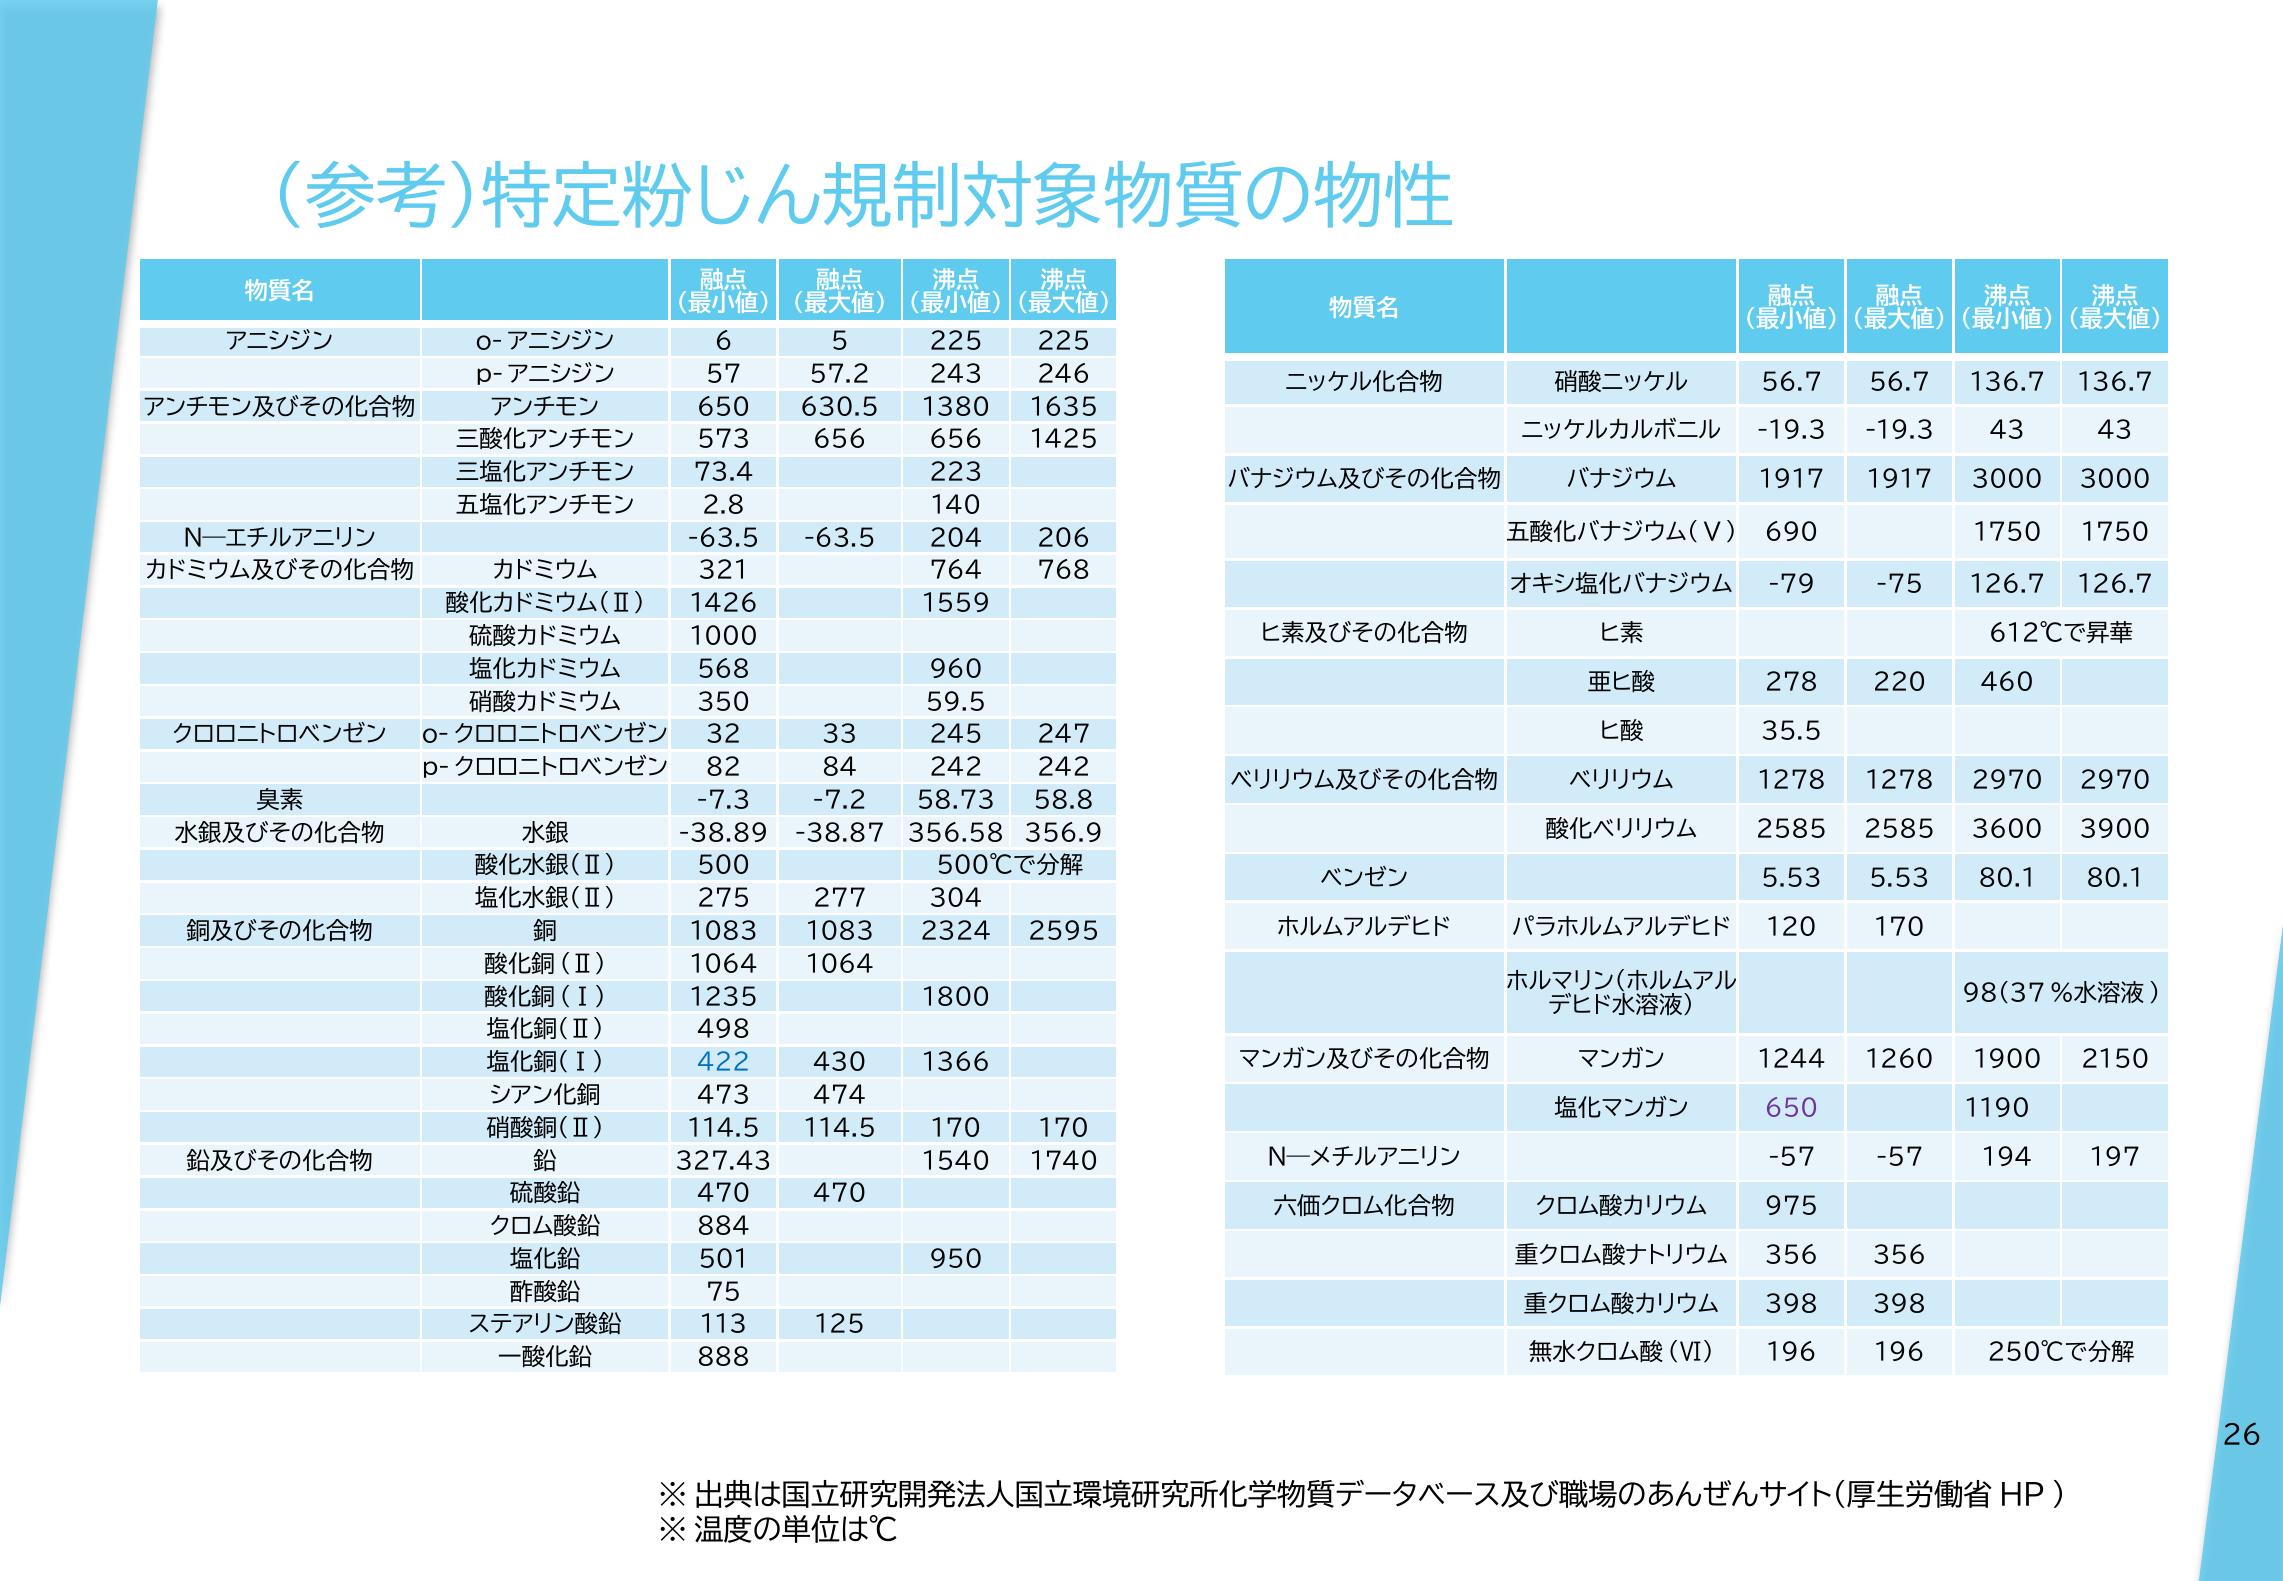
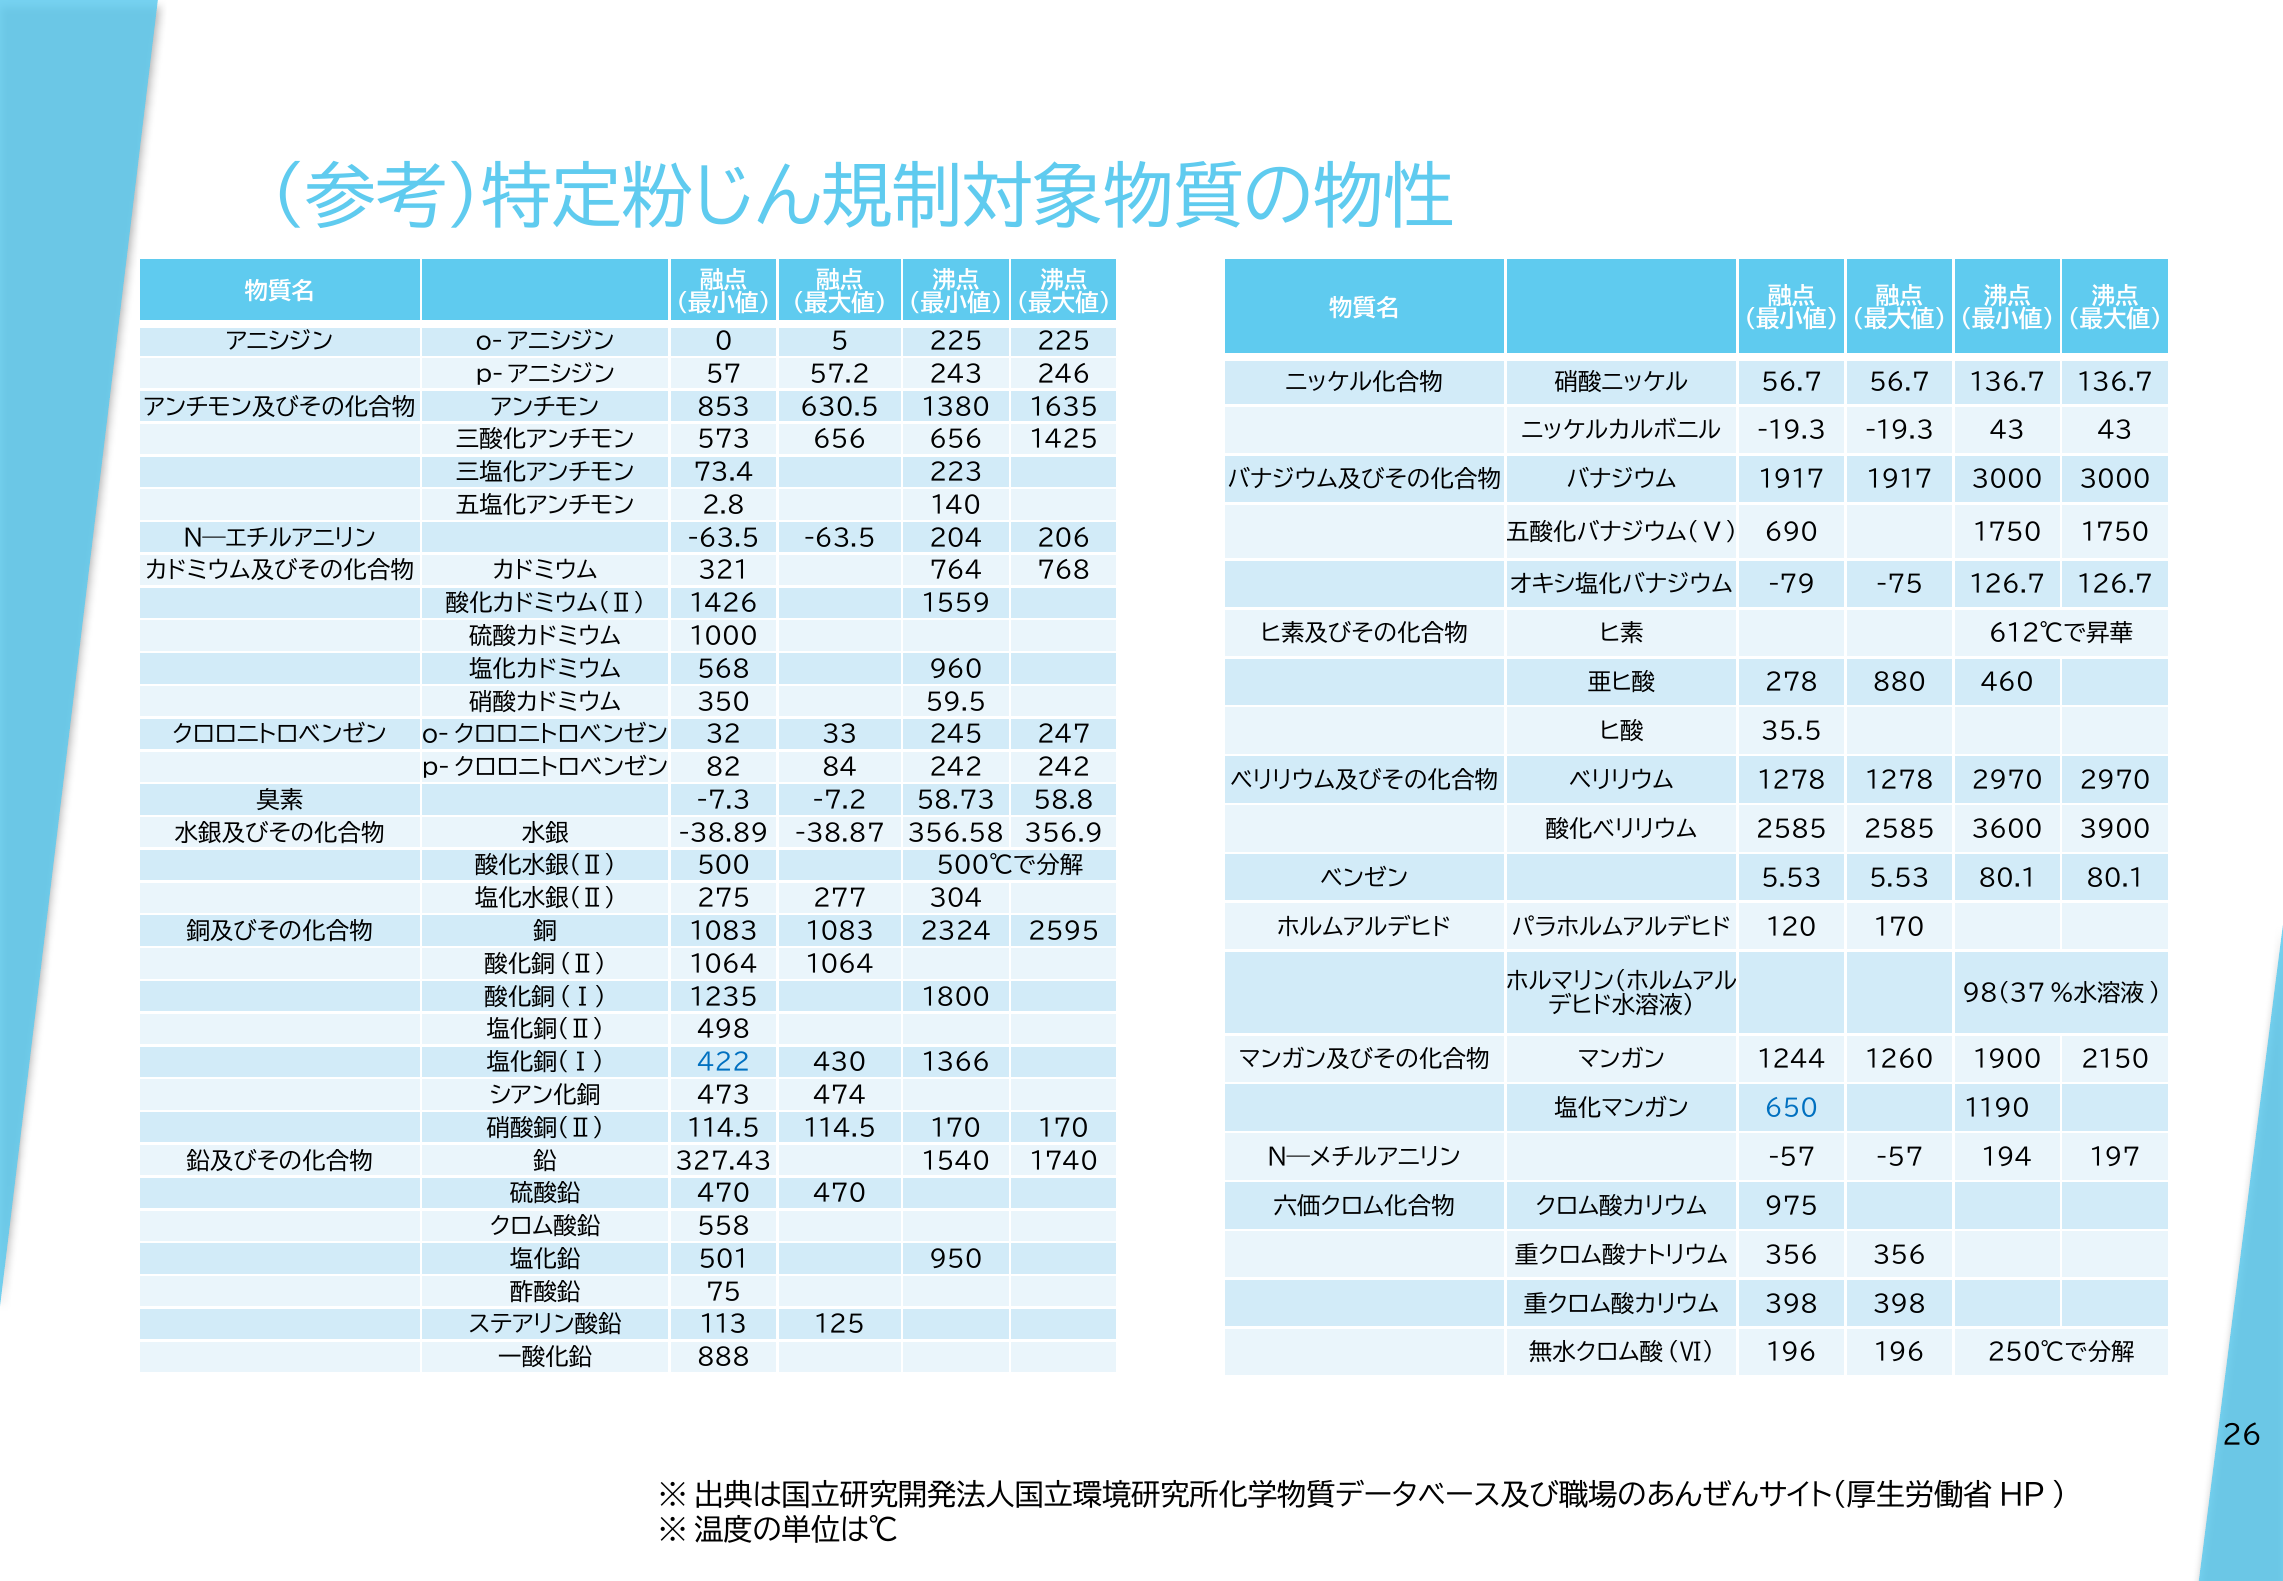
6: 6 -> 0
650 at (724, 407): 650 -> 853
220: 220 -> 880
650 at (1792, 1109) colour: purple -> blue
884: 884 -> 558
